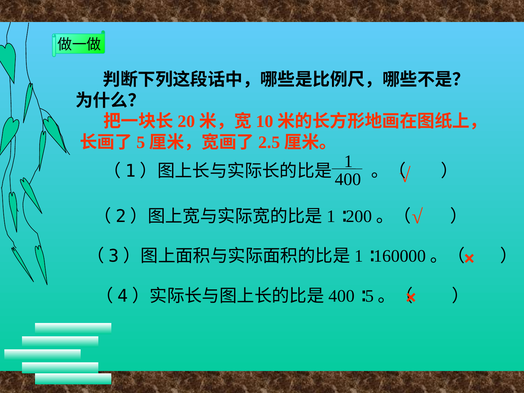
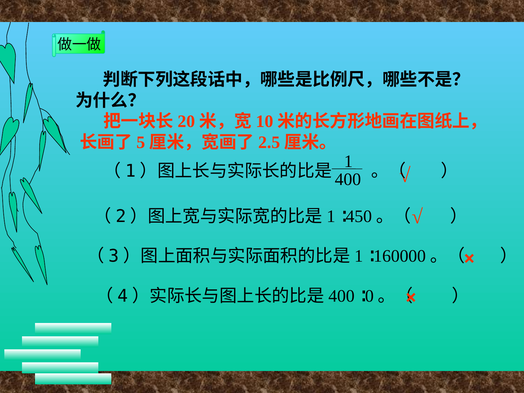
200: 200 -> 450
5: 5 -> 0
